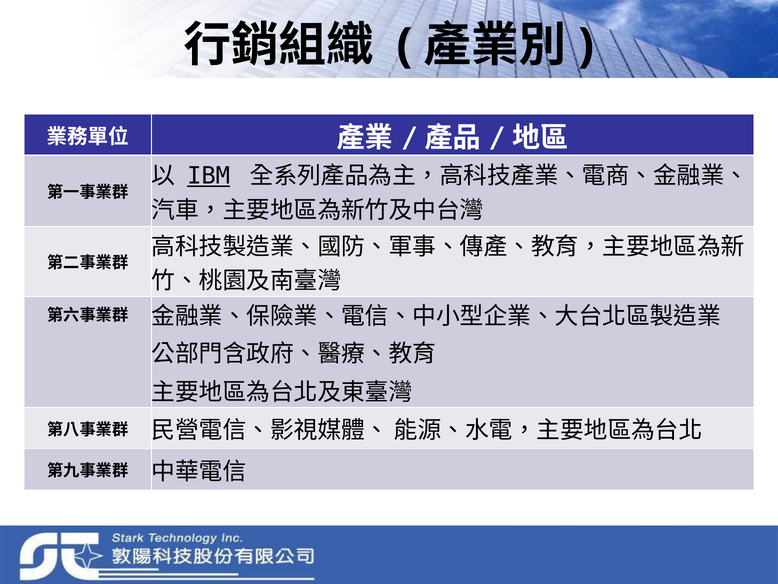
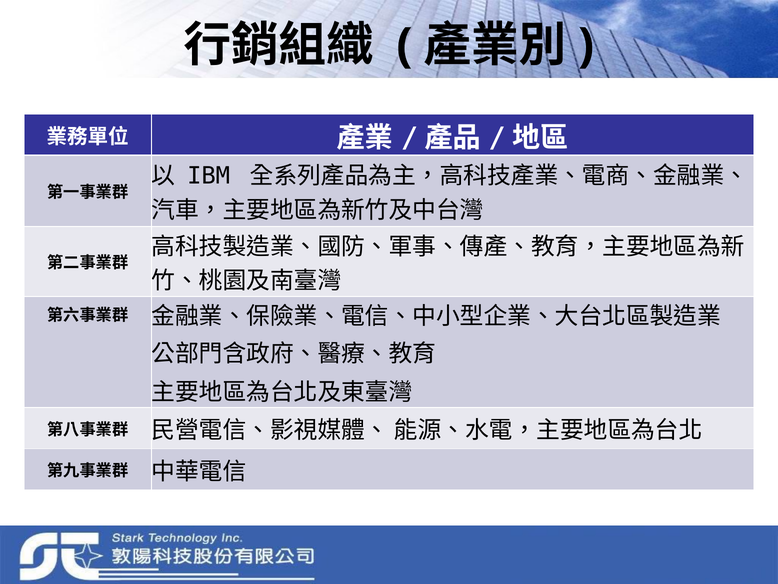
IBM underline: present -> none
